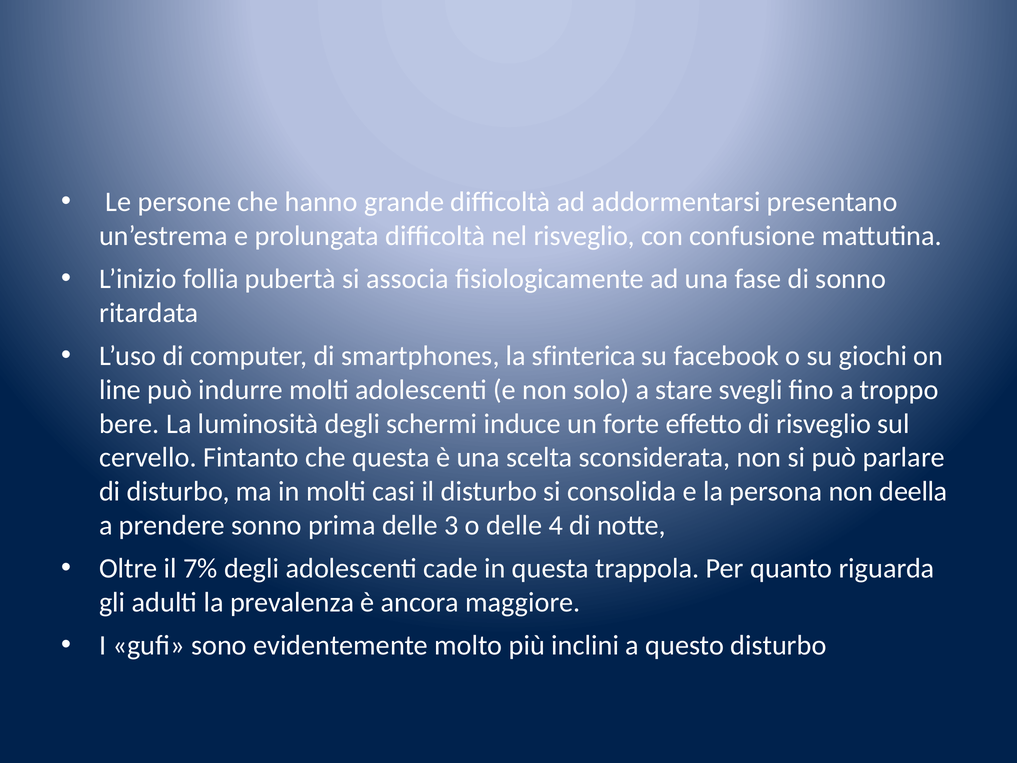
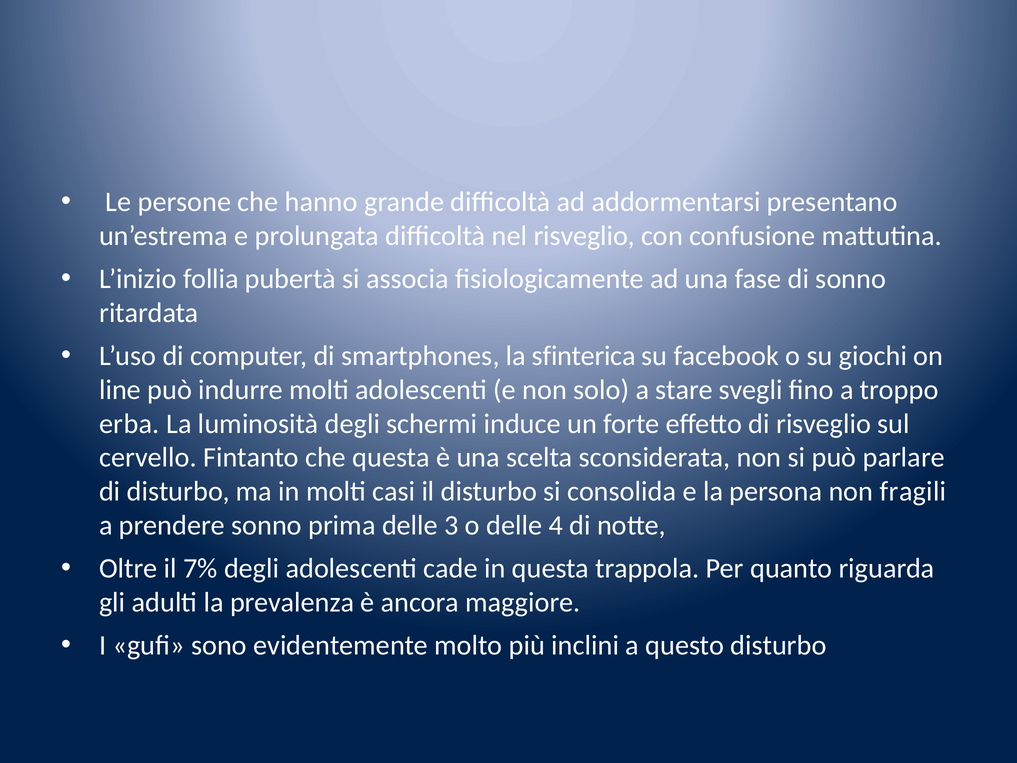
bere: bere -> erba
deella: deella -> fragili
